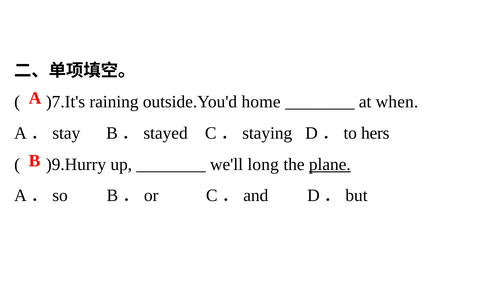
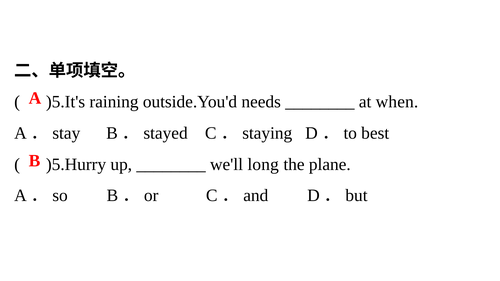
)7.It's: )7.It's -> )5.It's
home: home -> needs
hers: hers -> best
)9.Hurry: )9.Hurry -> )5.Hurry
plane underline: present -> none
